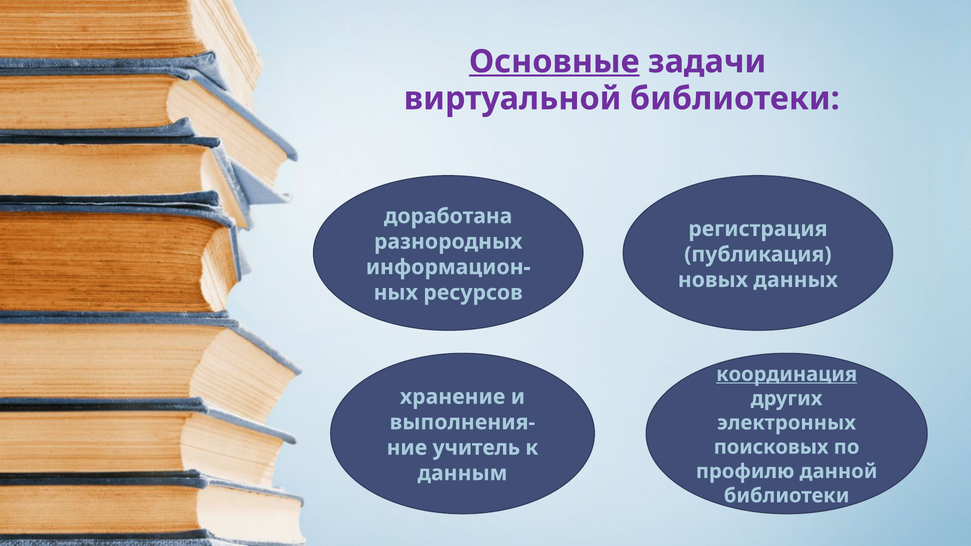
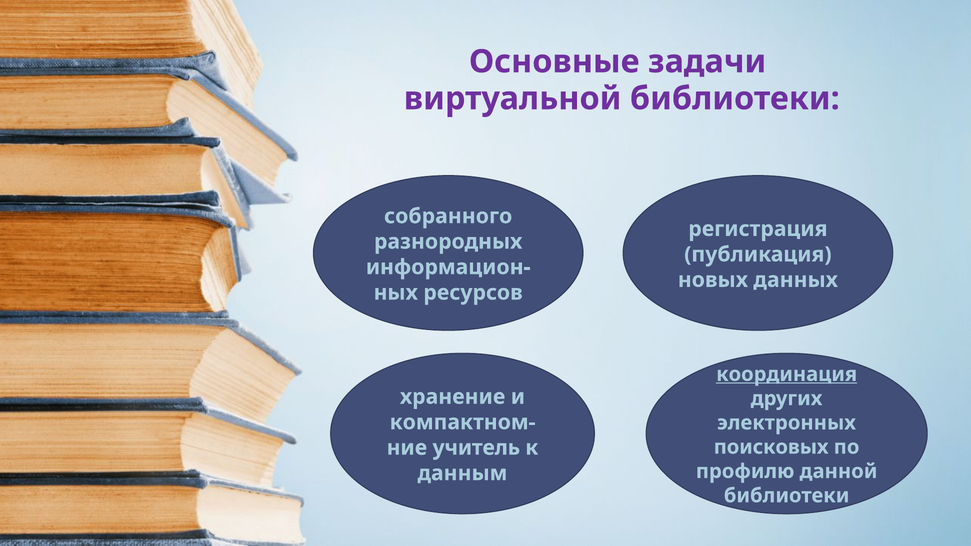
Основные underline: present -> none
доработана: доработана -> собранного
выполнения-: выполнения- -> компактном-
